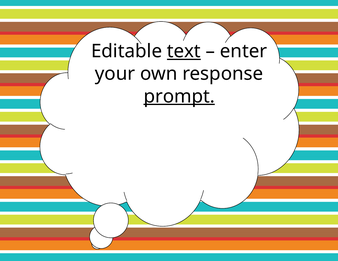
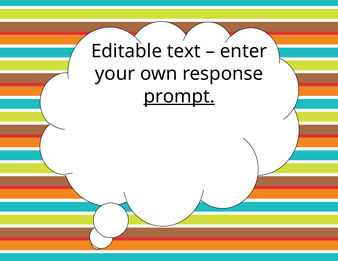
text underline: present -> none
